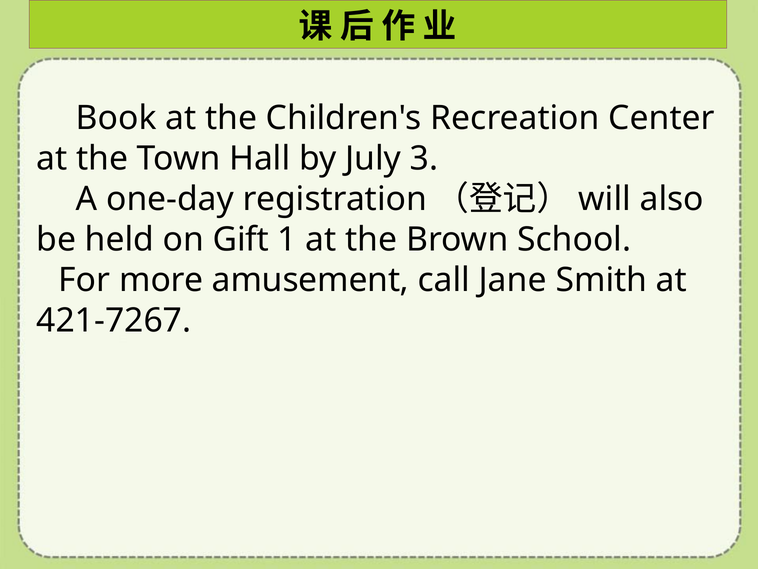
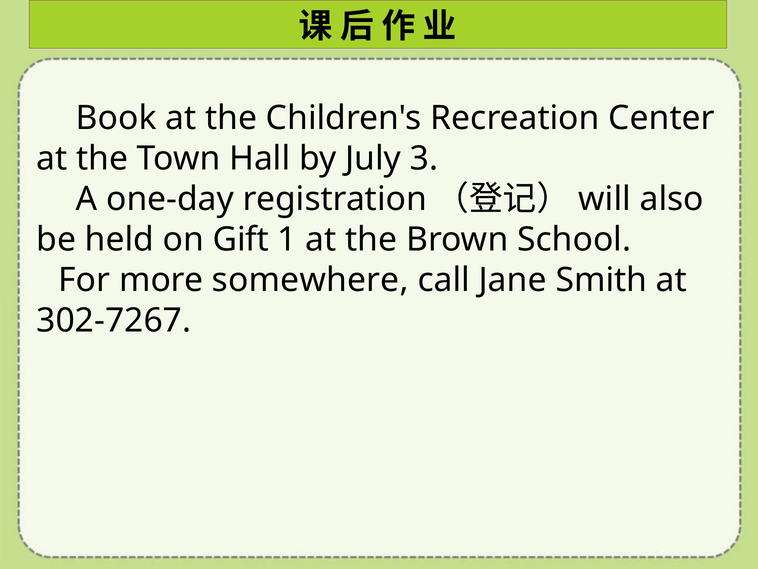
amusement: amusement -> somewhere
421-7267: 421-7267 -> 302-7267
